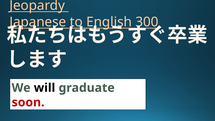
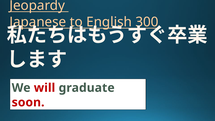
will colour: black -> red
